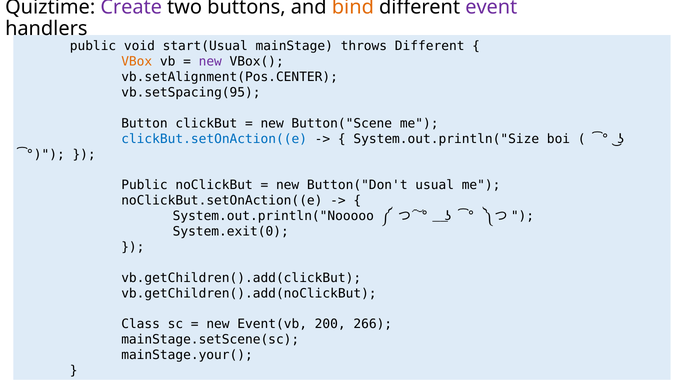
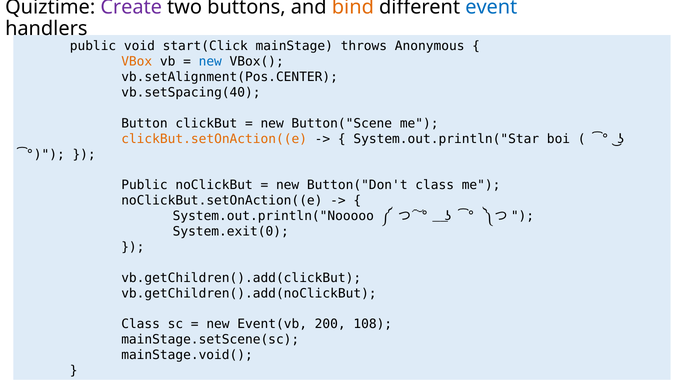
event colour: purple -> blue
start(Usual: start(Usual -> start(Click
throws Different: Different -> Anonymous
new at (210, 62) colour: purple -> blue
vb.setSpacing(95: vb.setSpacing(95 -> vb.setSpacing(40
clickBut.setOnAction((e colour: blue -> orange
System.out.println("Size: System.out.println("Size -> System.out.println("Star
Button("Don't usual: usual -> class
266: 266 -> 108
mainStage.your(: mainStage.your( -> mainStage.void(
